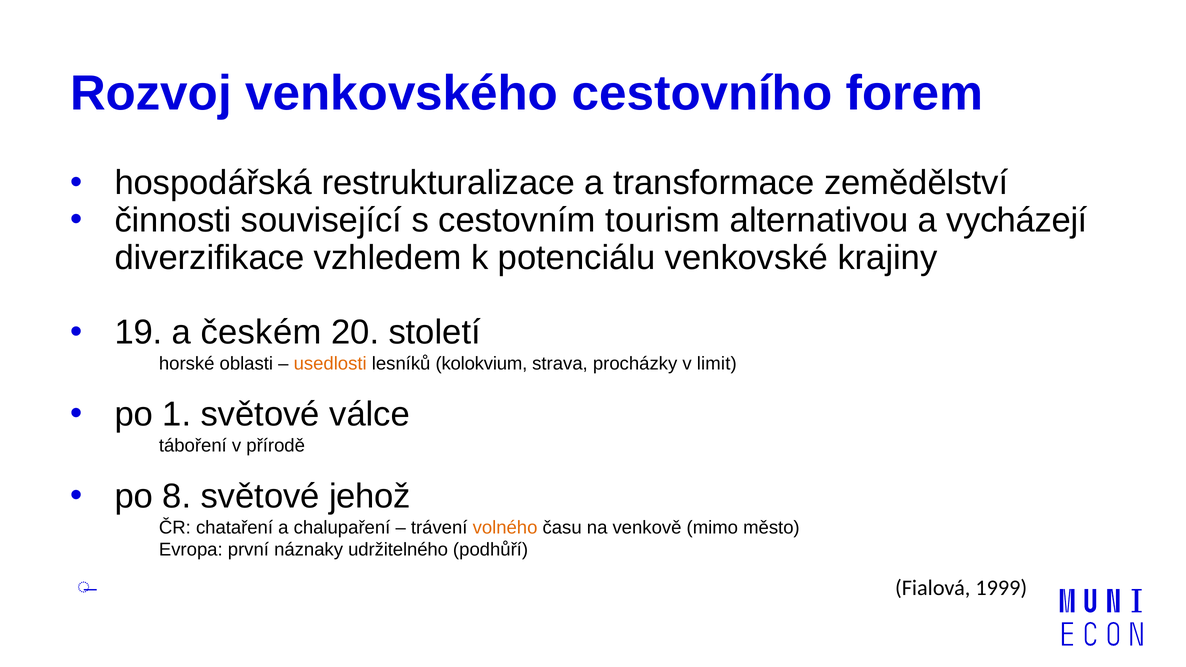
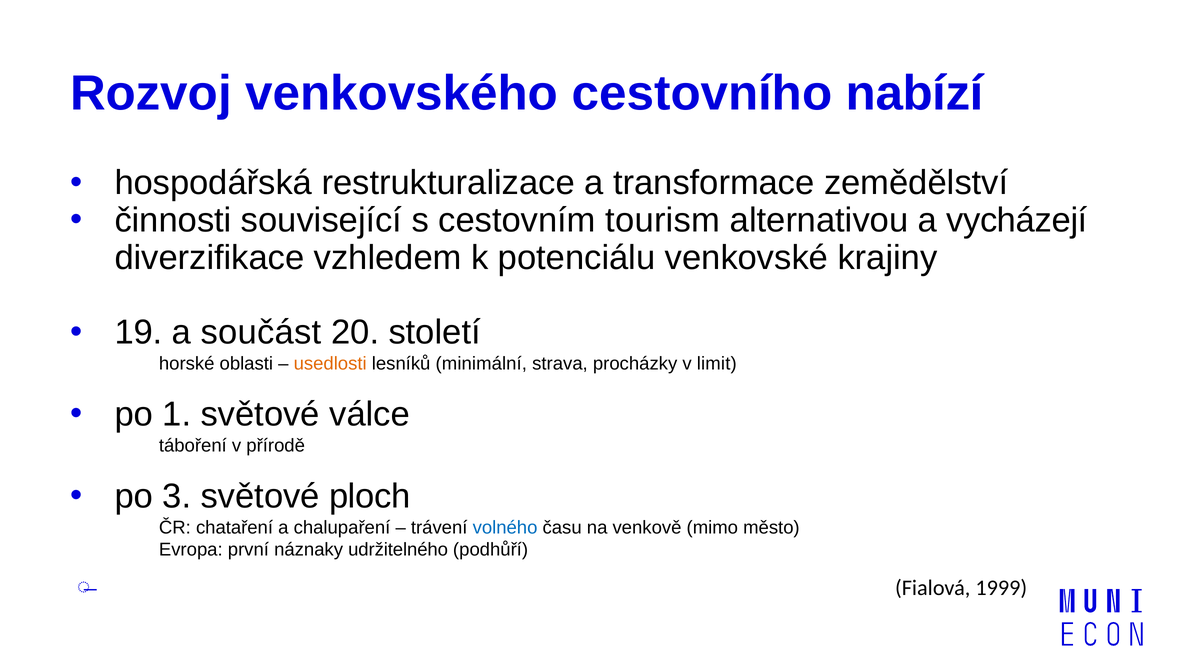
forem: forem -> nabízí
českém: českém -> součást
kolokvium: kolokvium -> minimální
8: 8 -> 3
jehož: jehož -> ploch
volného colour: orange -> blue
